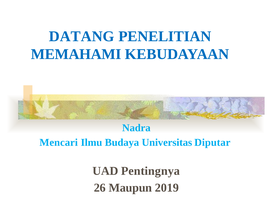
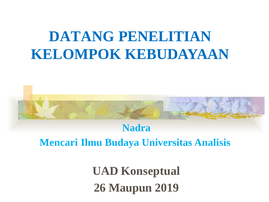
MEMAHAMI: MEMAHAMI -> KELOMPOK
Diputar: Diputar -> Analisis
Pentingnya: Pentingnya -> Konseptual
